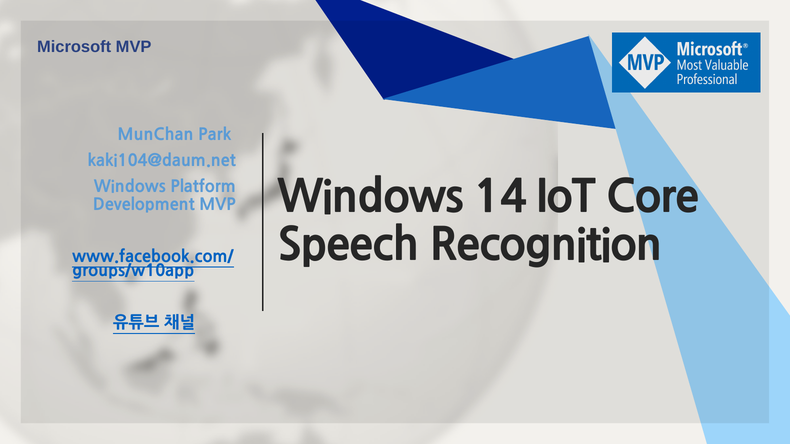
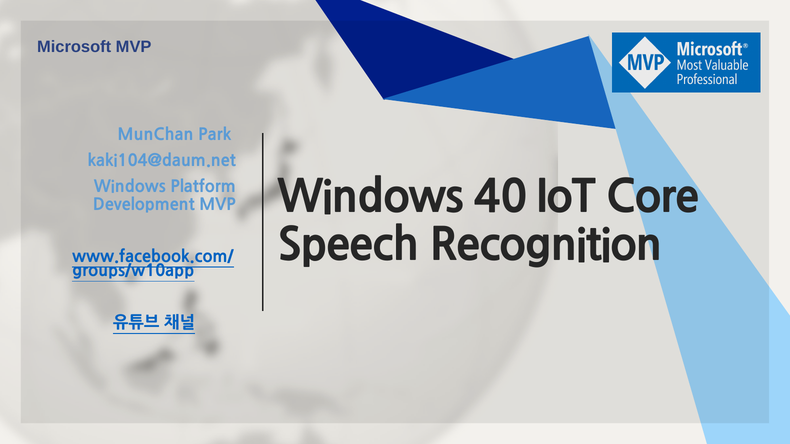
14: 14 -> 40
